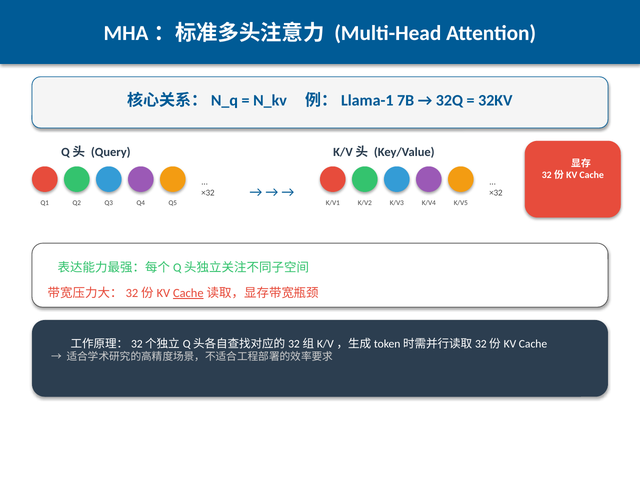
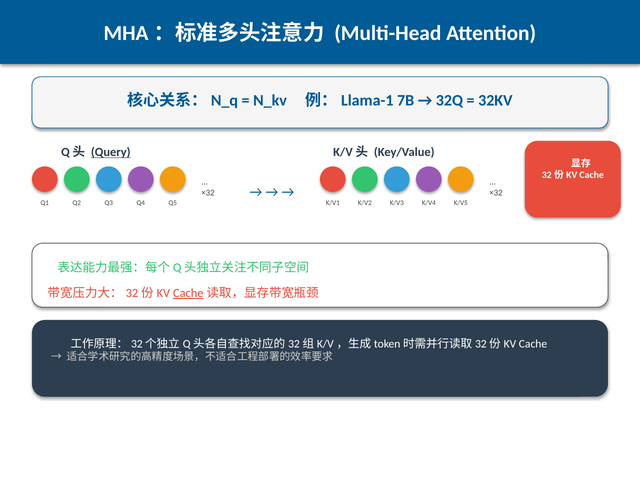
Query underline: none -> present
